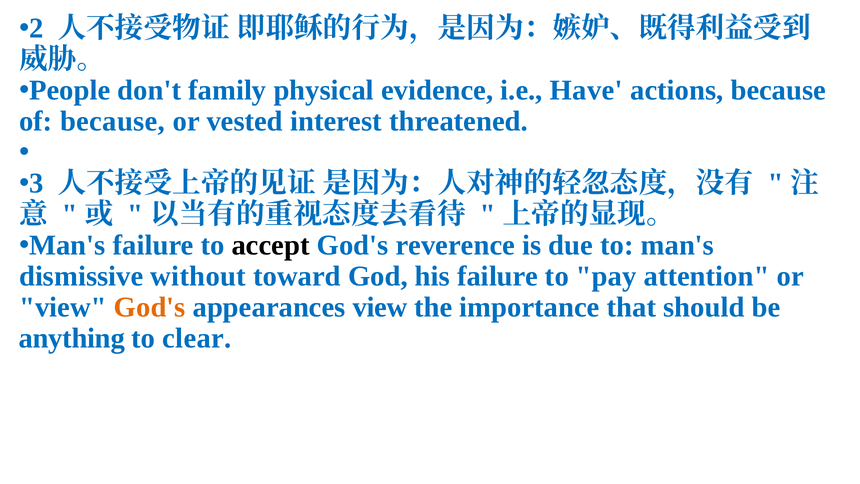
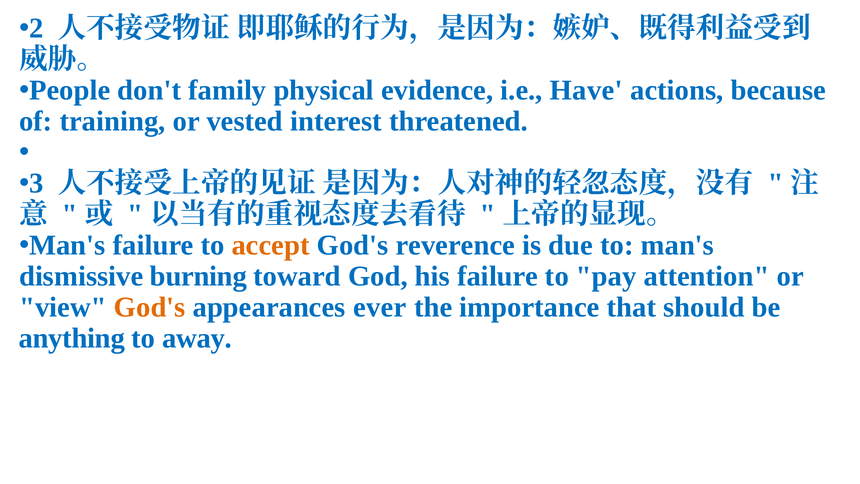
of because: because -> training
accept colour: black -> orange
without: without -> burning
appearances view: view -> ever
clear: clear -> away
